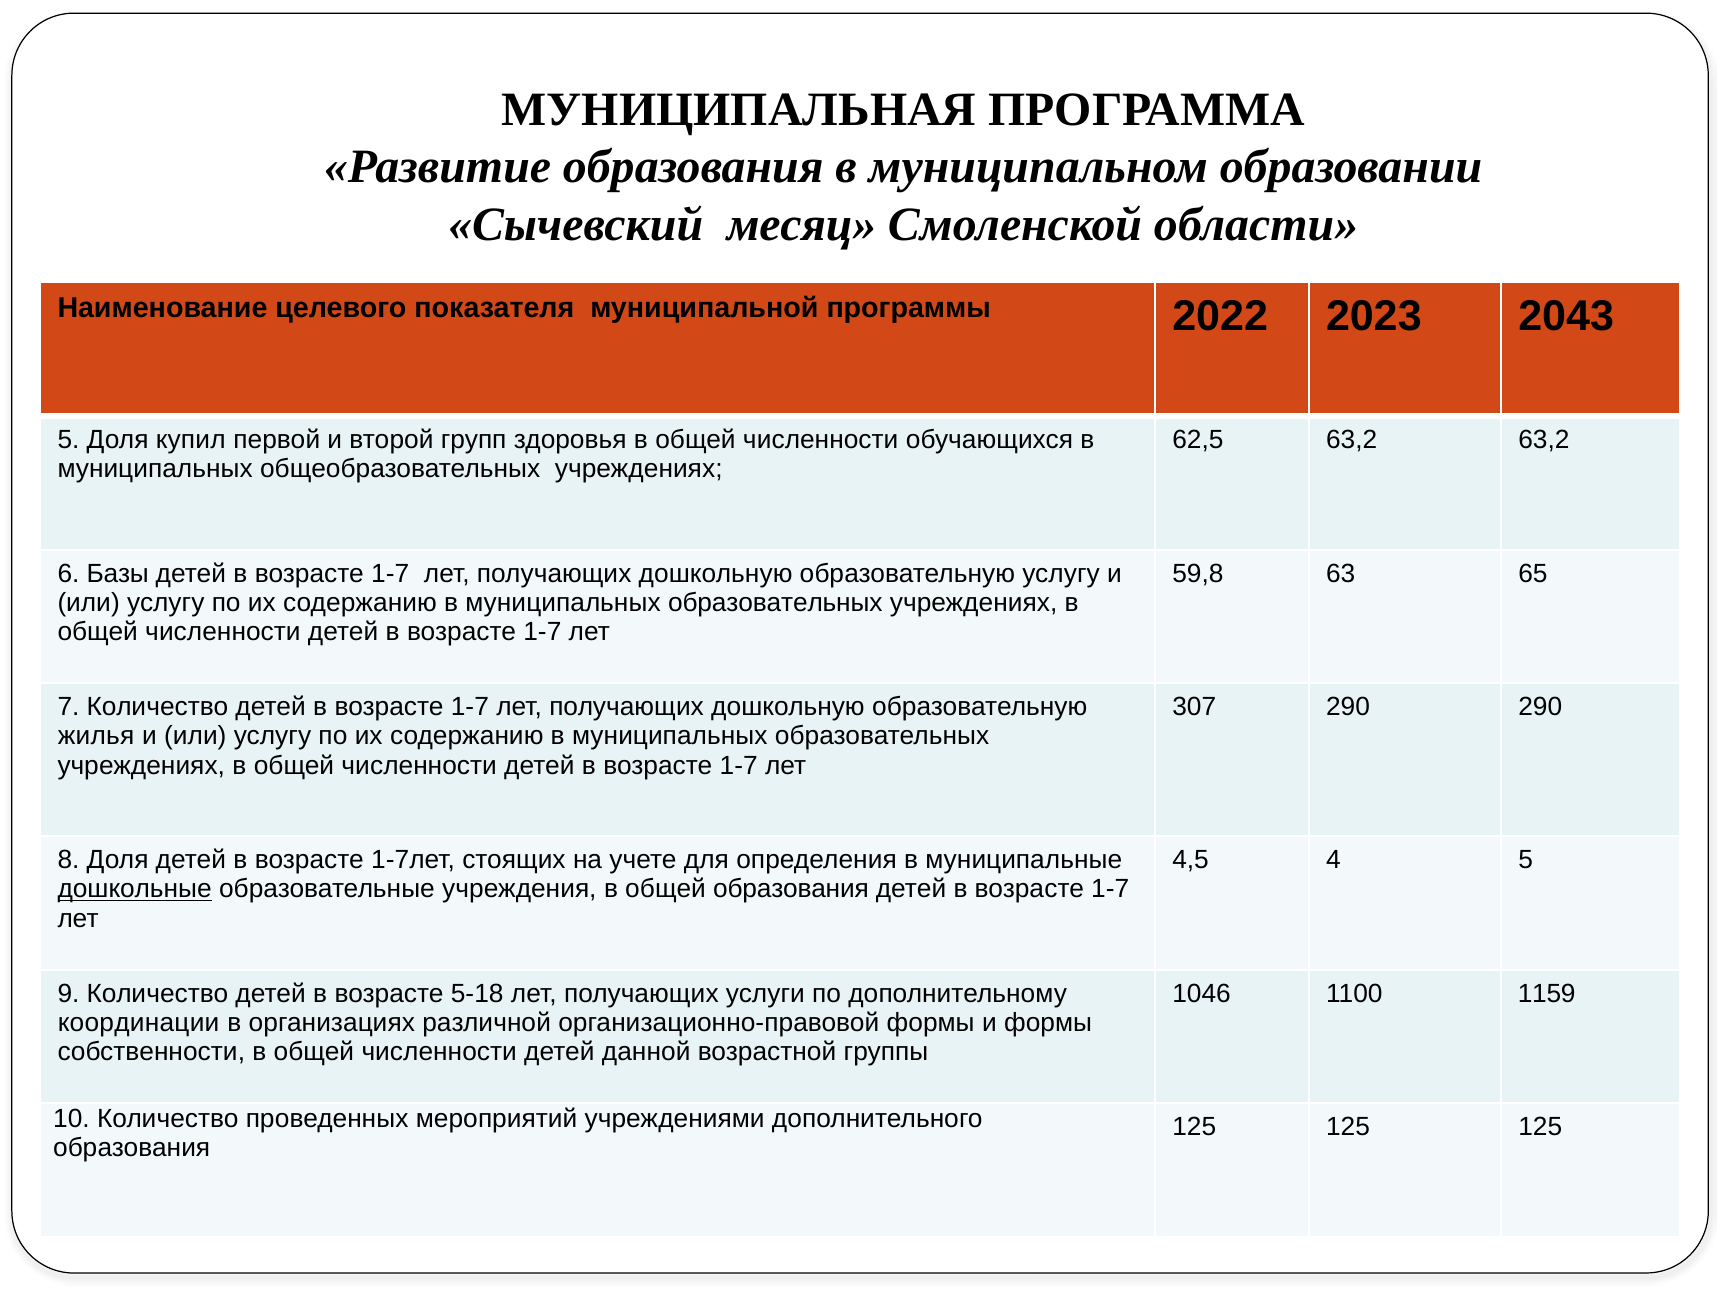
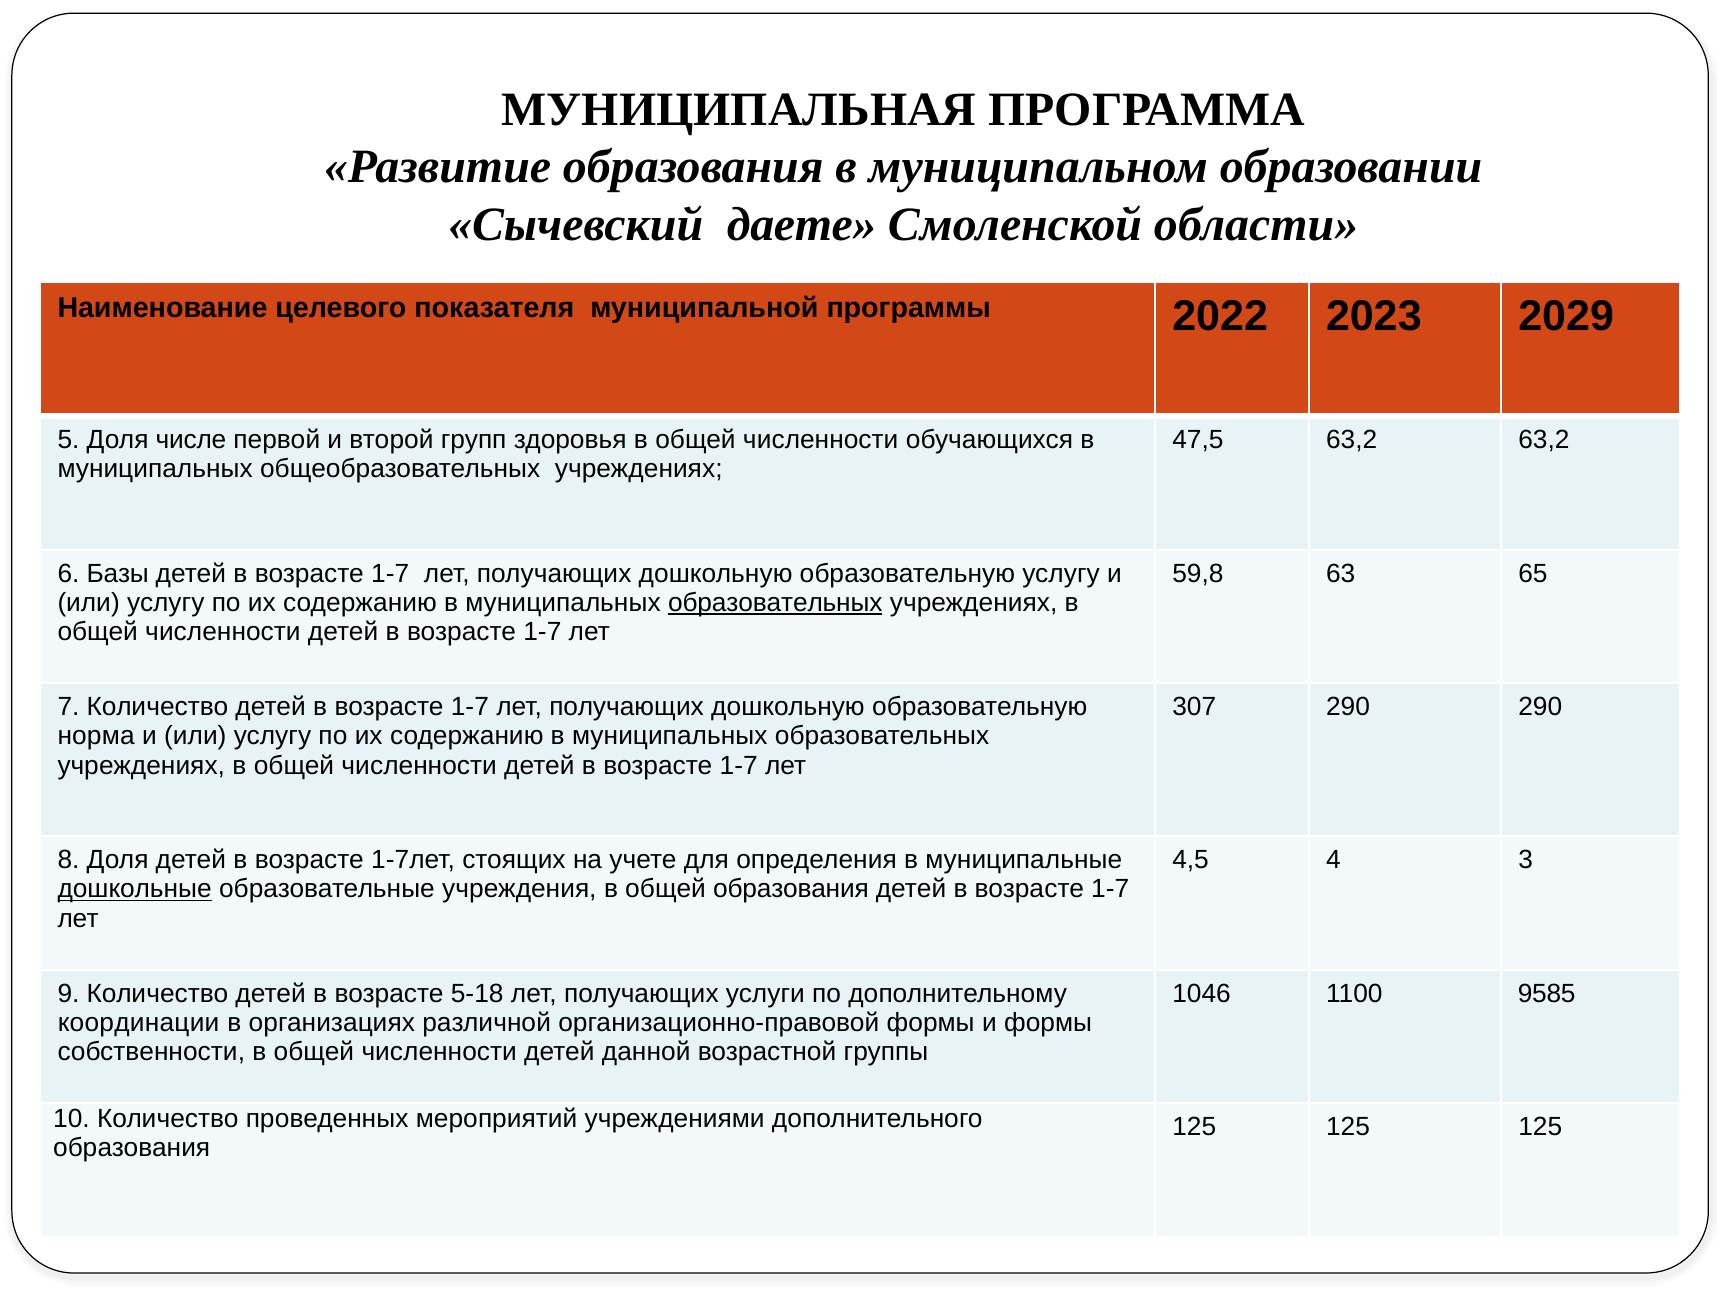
месяц: месяц -> даете
2043: 2043 -> 2029
купил: купил -> числе
62,5: 62,5 -> 47,5
образовательных at (775, 603) underline: none -> present
жилья: жилья -> норма
4 5: 5 -> 3
1159: 1159 -> 9585
